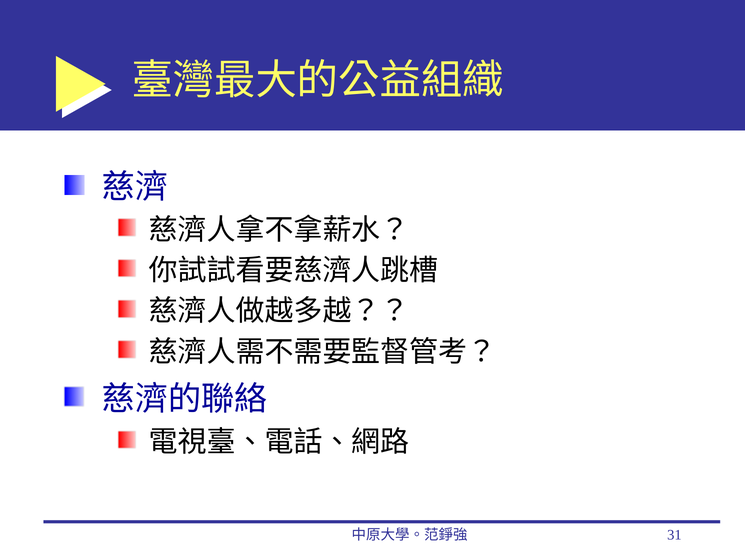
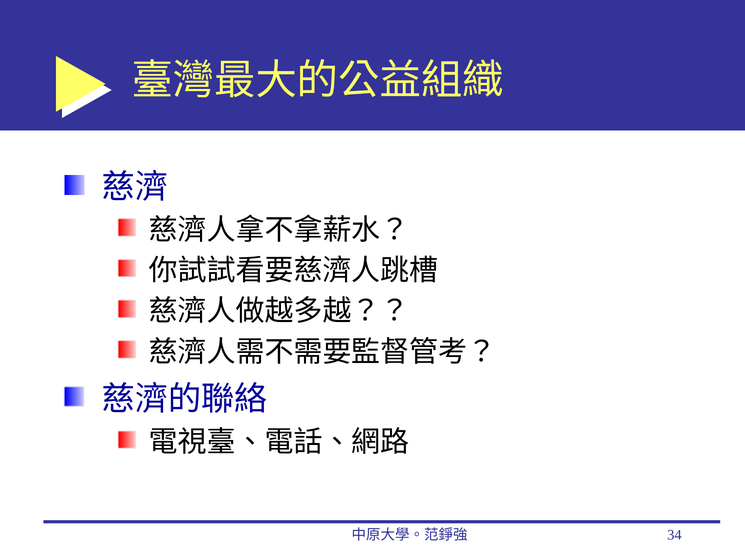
31: 31 -> 34
